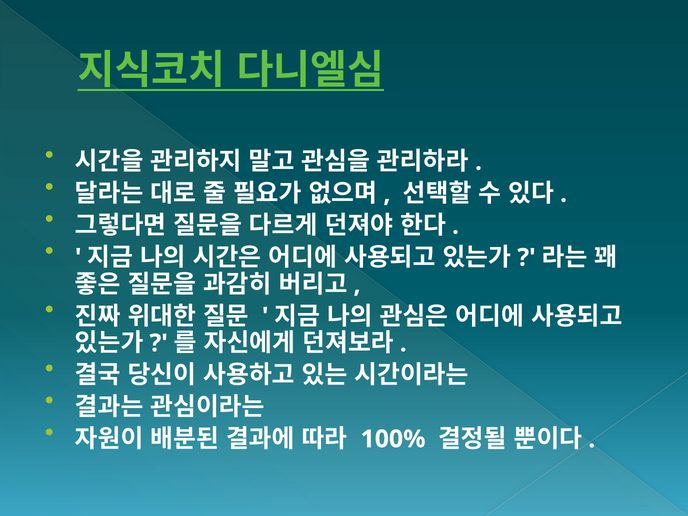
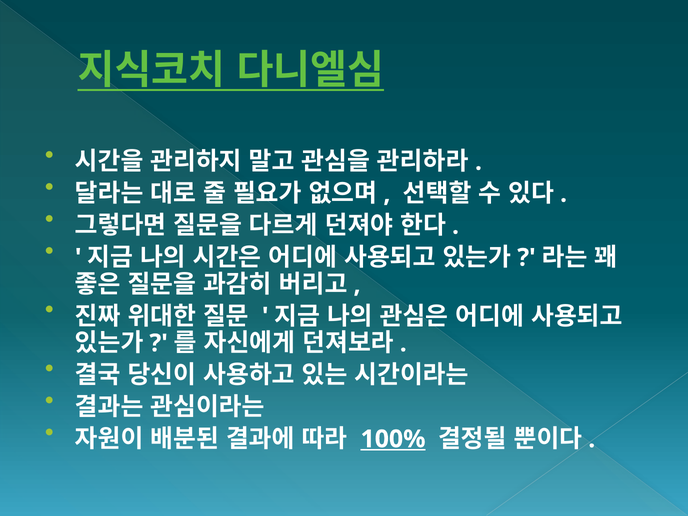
100% underline: none -> present
